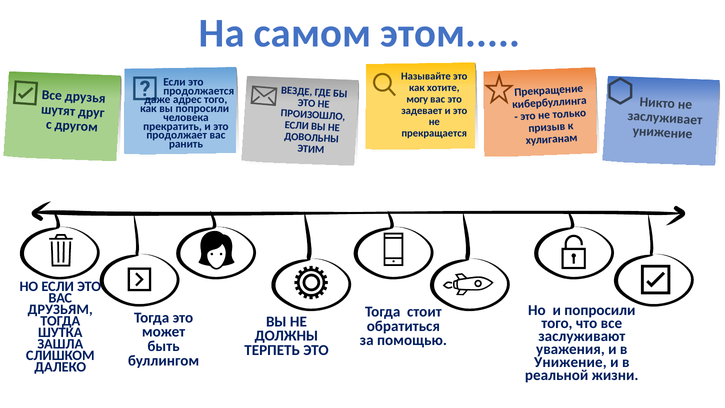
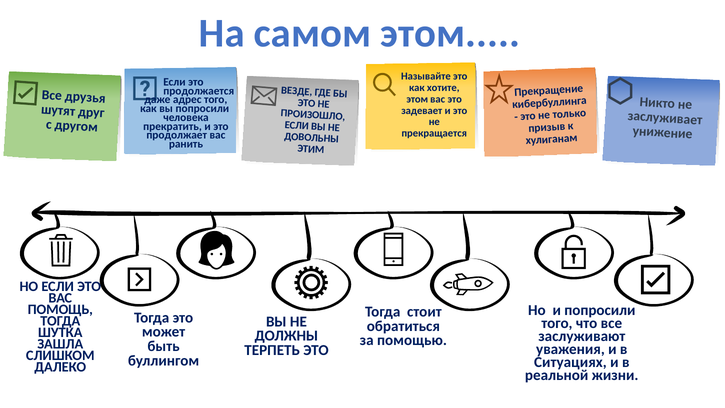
могу at (417, 99): могу -> этом
ДРУЗЬЯМ: ДРУЗЬЯМ -> ПОМОЩЬ
Унижение at (570, 362): Унижение -> Ситуациях
